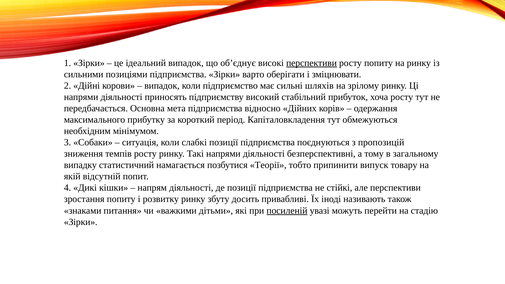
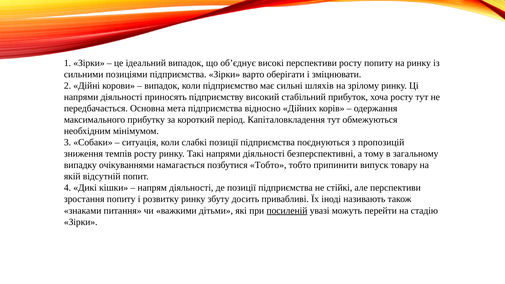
перспективи at (312, 63) underline: present -> none
статистичний: статистичний -> очікуваннями
позбутися Теорії: Теорії -> Тобто
